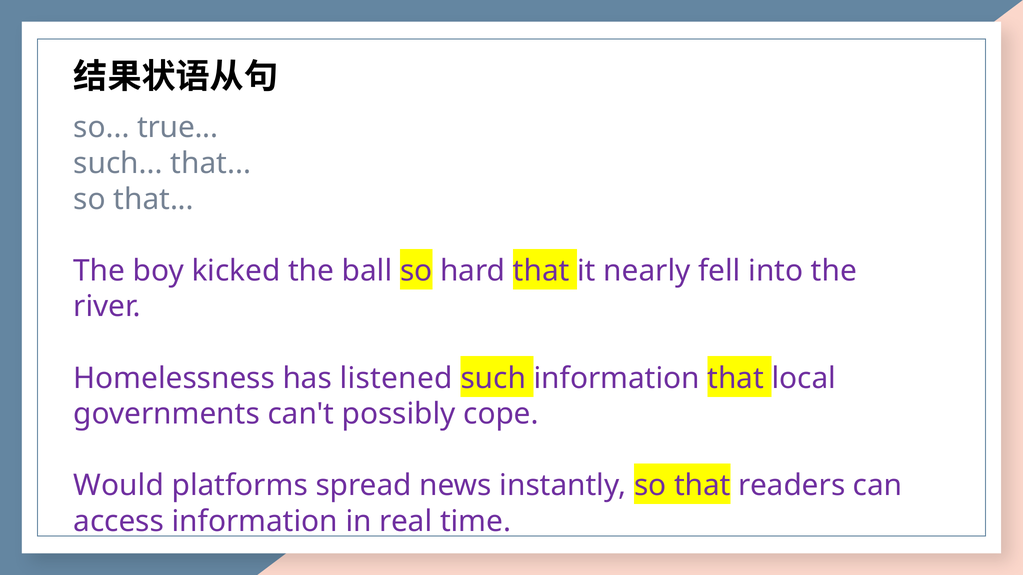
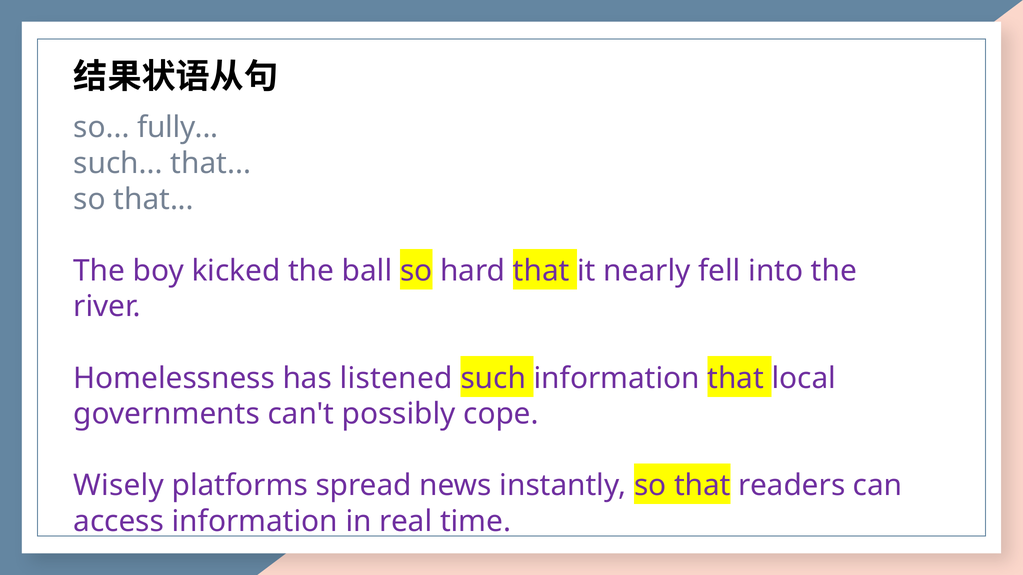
true: true -> fully
Would: Would -> Wisely
